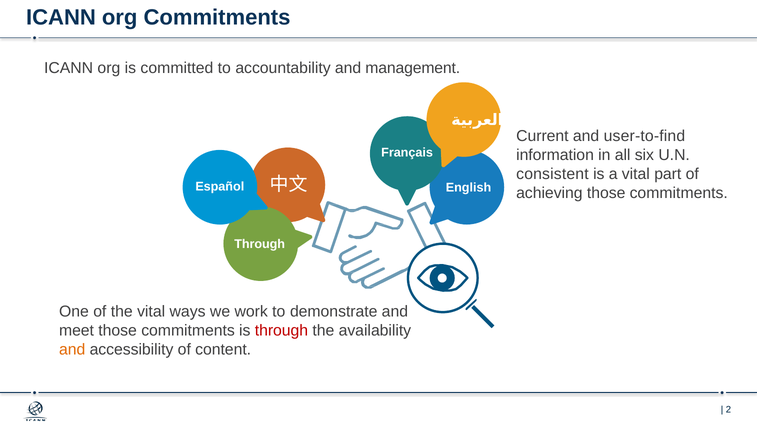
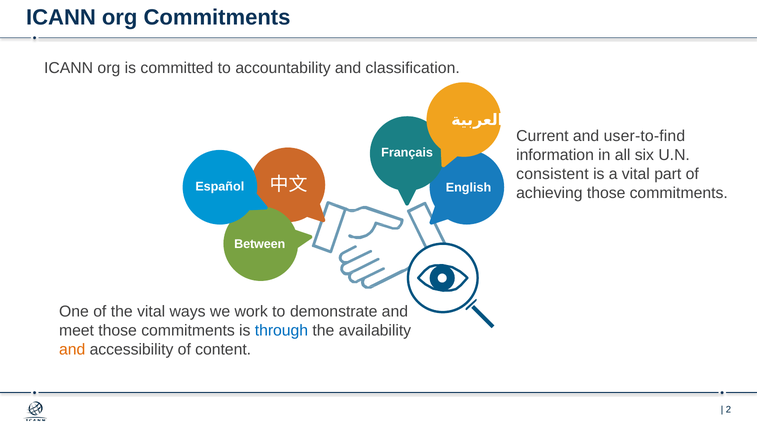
management: management -> classification
Through at (260, 244): Through -> Between
through at (281, 331) colour: red -> blue
